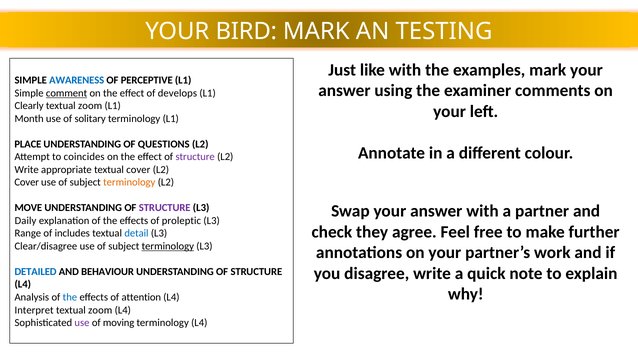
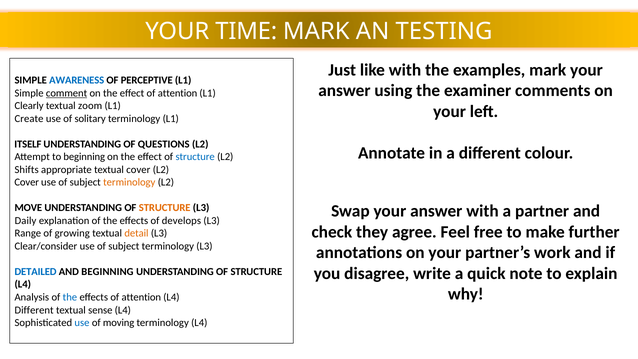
BIRD: BIRD -> TIME
effect of develops: develops -> attention
Month: Month -> Create
PLACE: PLACE -> ITSELF
to coincides: coincides -> beginning
structure at (195, 157) colour: purple -> blue
Write at (27, 170): Write -> Shifts
STRUCTURE at (165, 208) colour: purple -> orange
proleptic: proleptic -> develops
includes: includes -> growing
detail colour: blue -> orange
Clear/disagree: Clear/disagree -> Clear/consider
terminology at (168, 246) underline: present -> none
AND BEHAVIOUR: BEHAVIOUR -> BEGINNING
Interpret at (34, 310): Interpret -> Different
zoom at (100, 310): zoom -> sense
use at (82, 323) colour: purple -> blue
